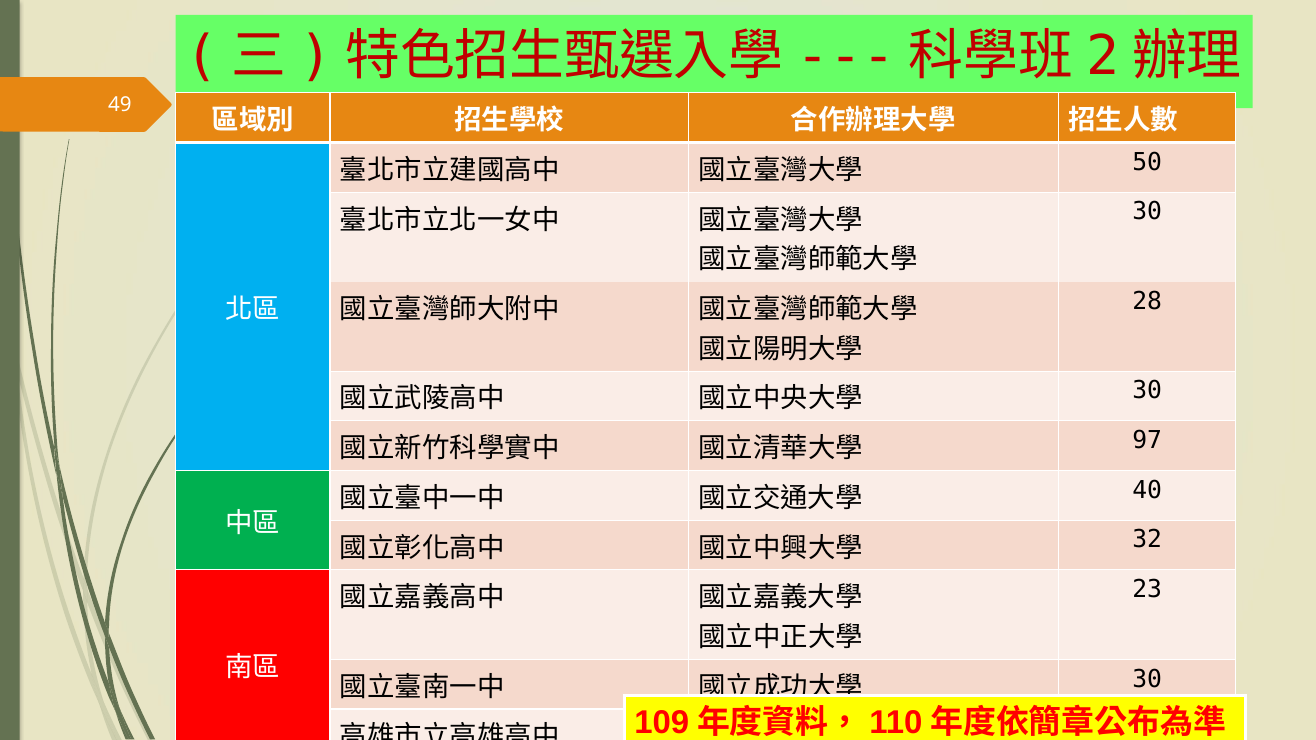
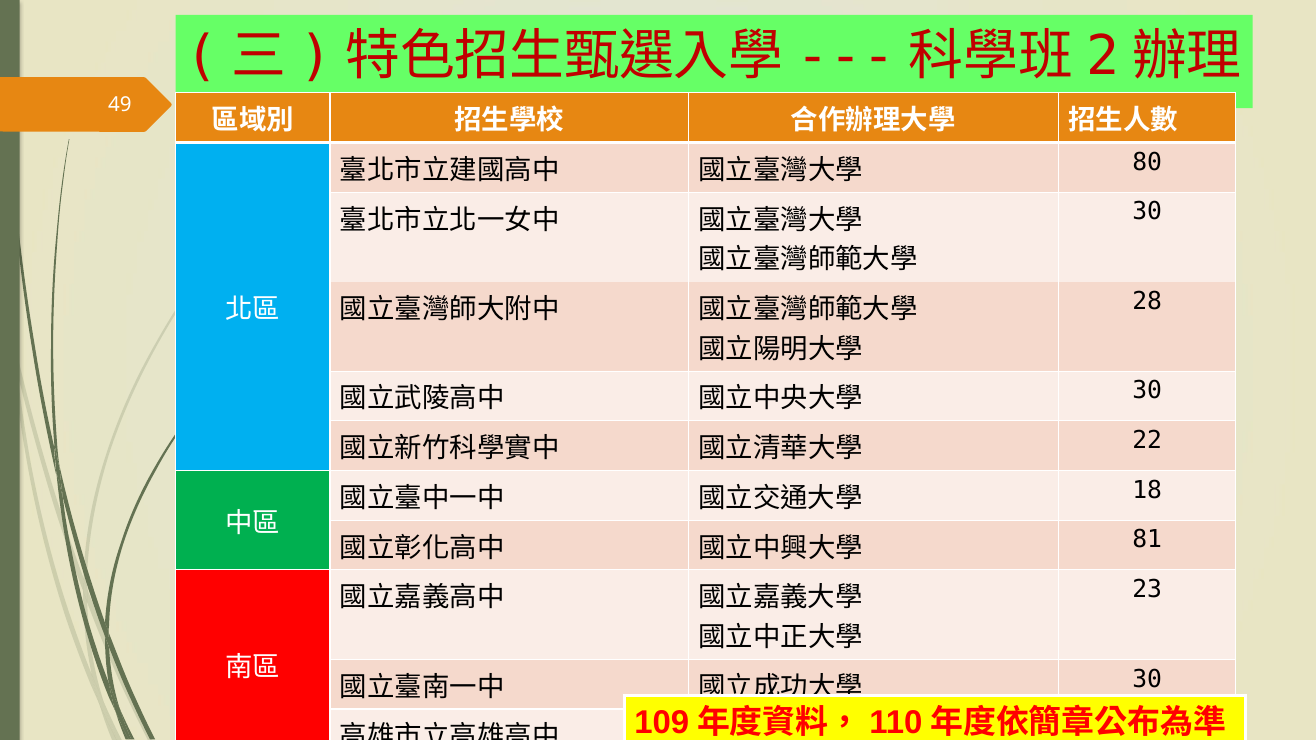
50: 50 -> 80
97: 97 -> 22
40: 40 -> 18
32: 32 -> 81
